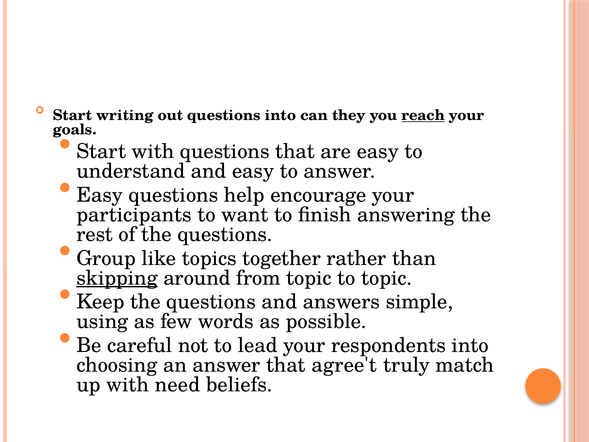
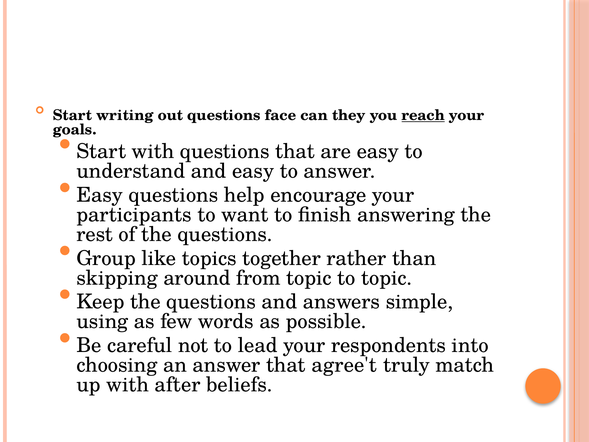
questions into: into -> face
skipping underline: present -> none
need: need -> after
